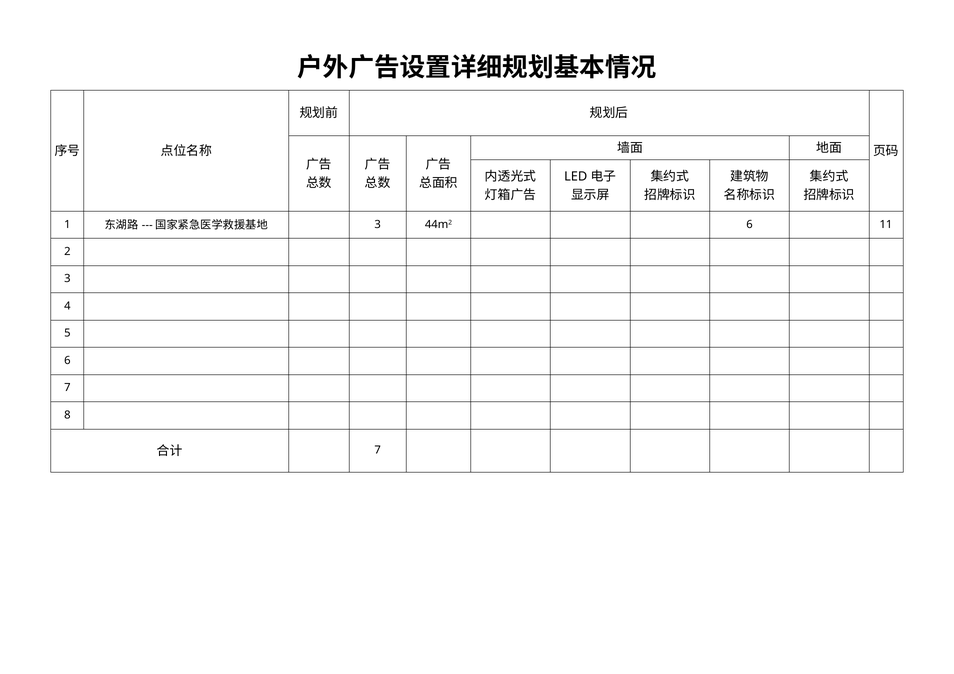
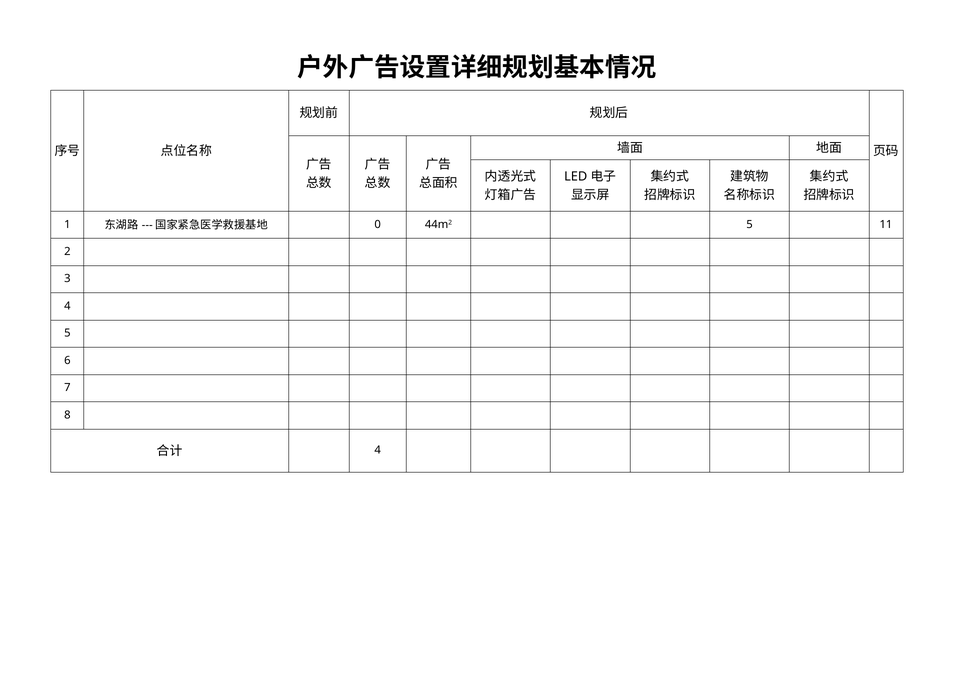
3 at (378, 225): 3 -> 0
44m2 6: 6 -> 5
7 at (378, 451): 7 -> 4
